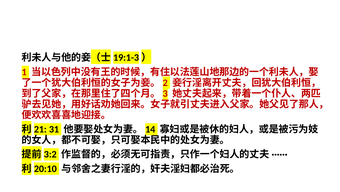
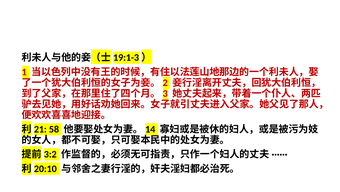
31: 31 -> 58
